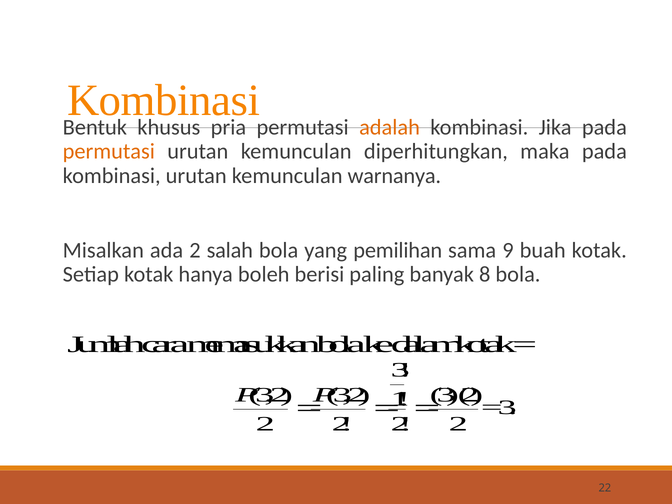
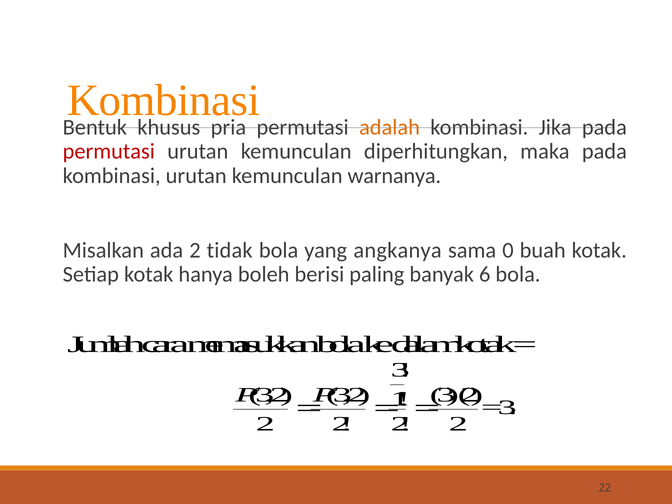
permutasi at (109, 152) colour: orange -> red
salah: salah -> tidak
pemilihan: pemilihan -> angkanya
9: 9 -> 0
8: 8 -> 6
